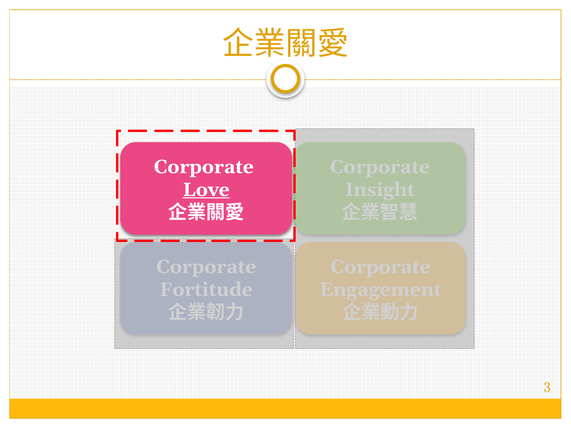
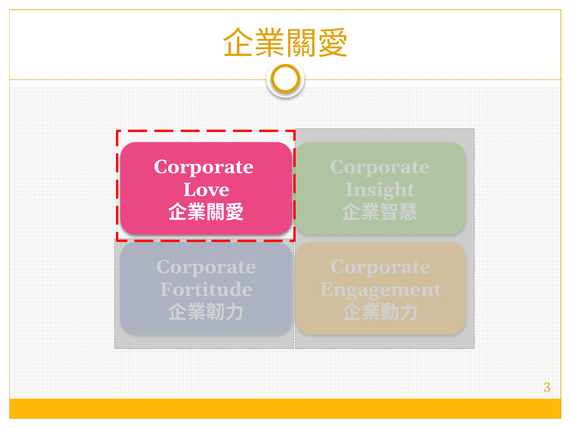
Love underline: present -> none
